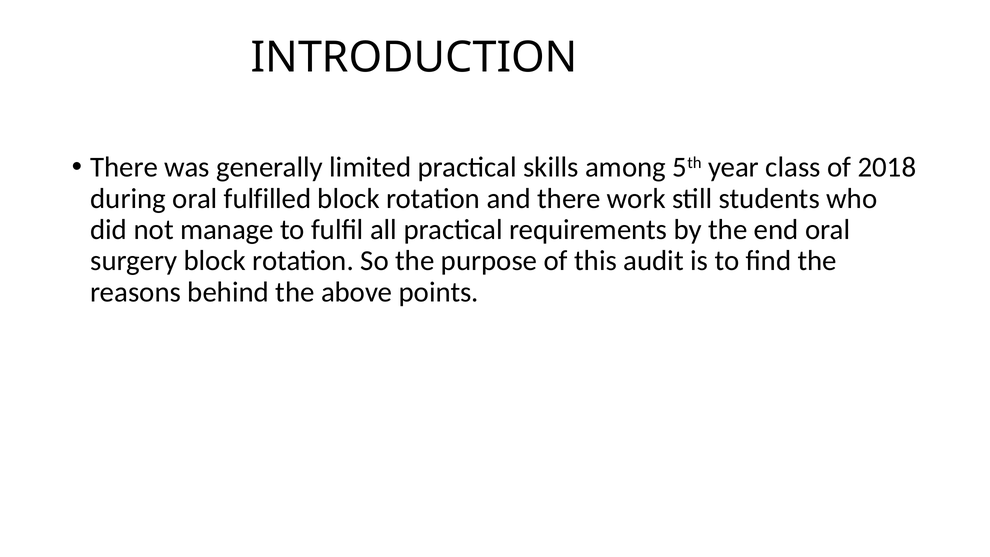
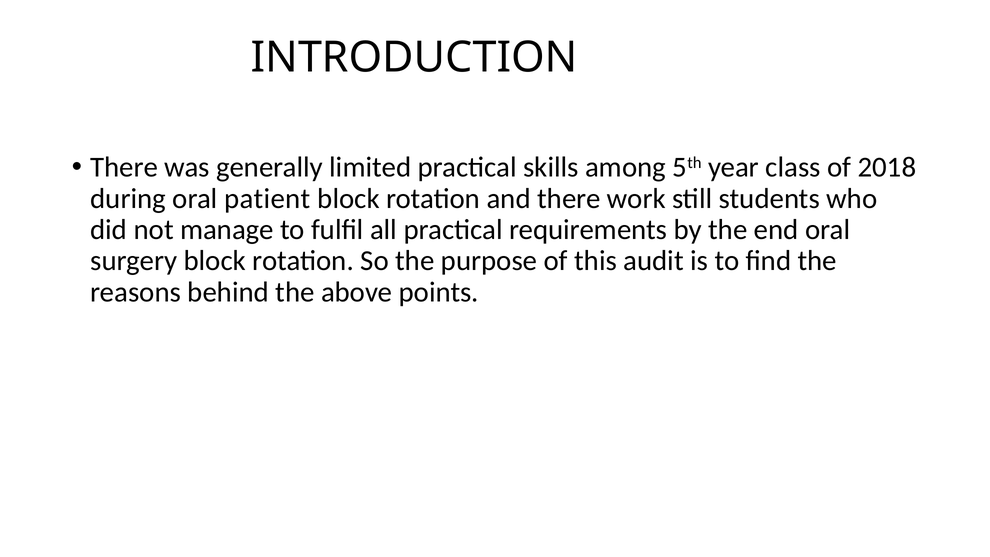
fulfilled: fulfilled -> patient
